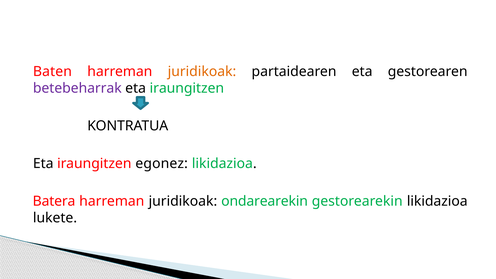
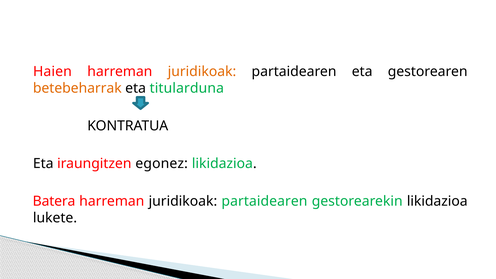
Baten: Baten -> Haien
betebeharrak colour: purple -> orange
iraungitzen at (187, 88): iraungitzen -> titularduna
ondarearekin at (265, 201): ondarearekin -> partaidearen
